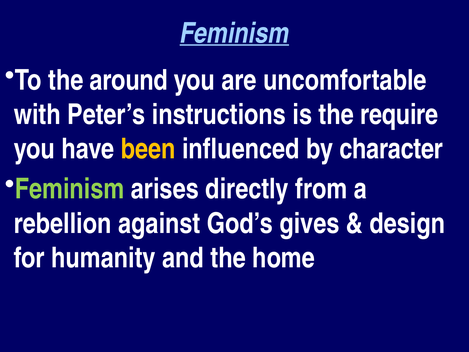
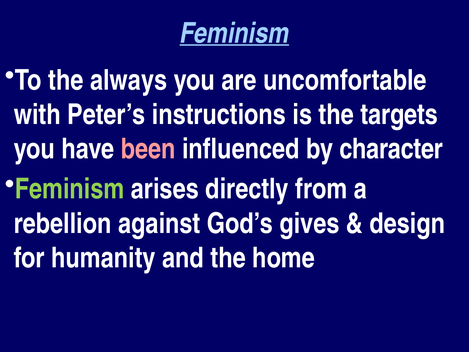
around: around -> always
require: require -> targets
been colour: yellow -> pink
